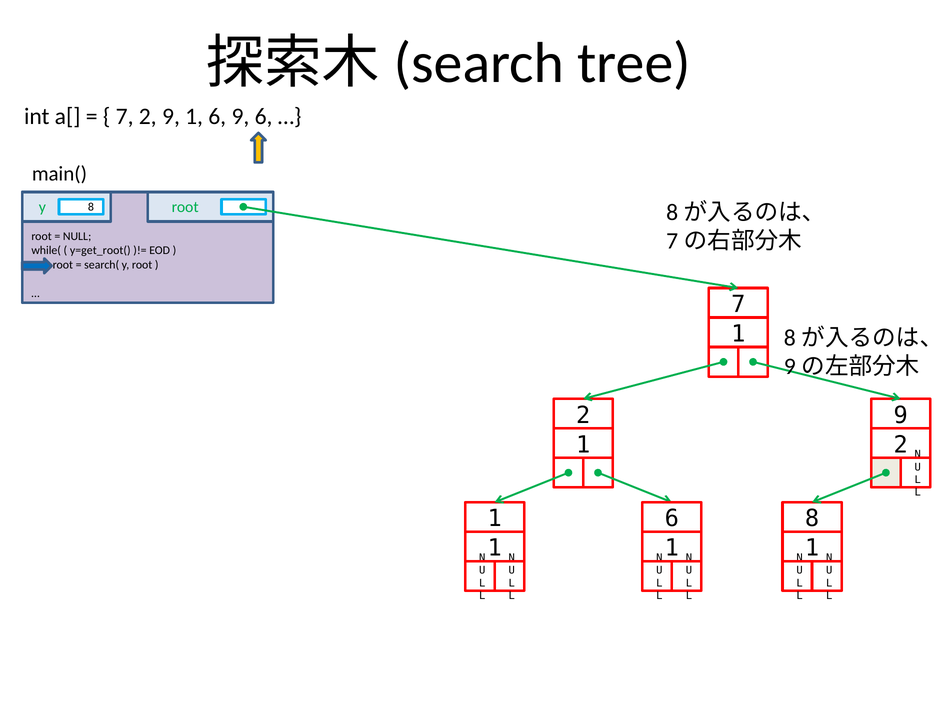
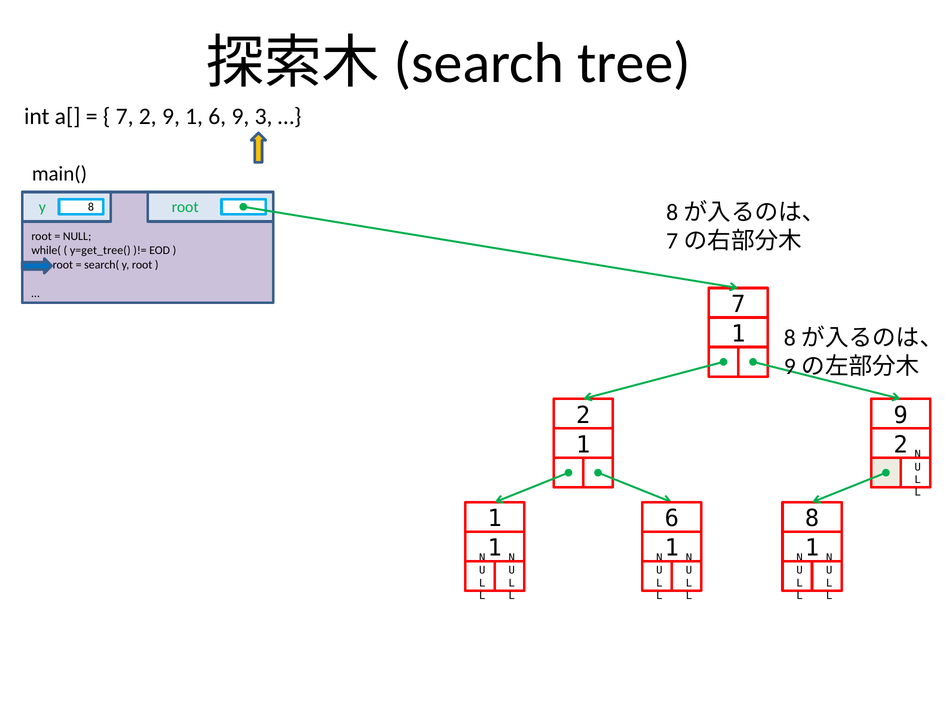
9 6: 6 -> 3
y=get_root(: y=get_root( -> y=get_tree(
